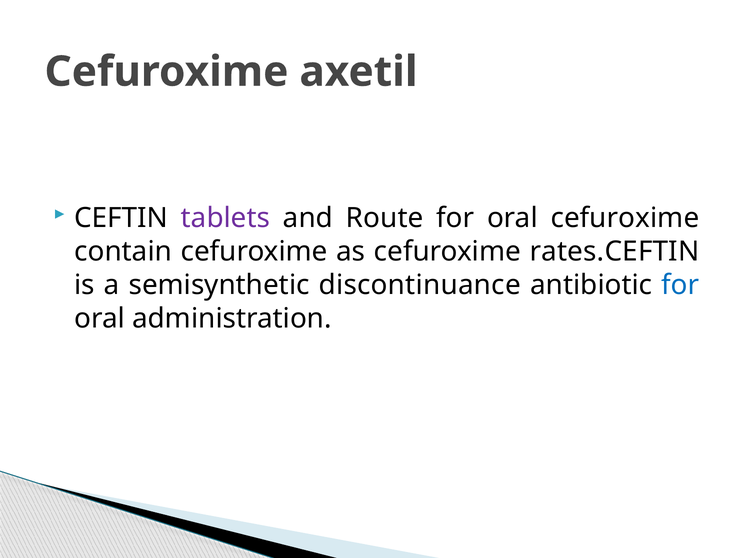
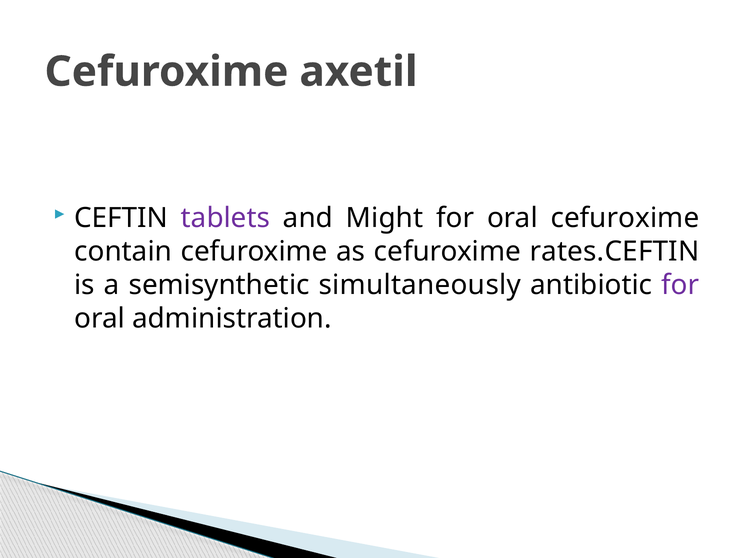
Route: Route -> Might
discontinuance: discontinuance -> simultaneously
for at (680, 285) colour: blue -> purple
